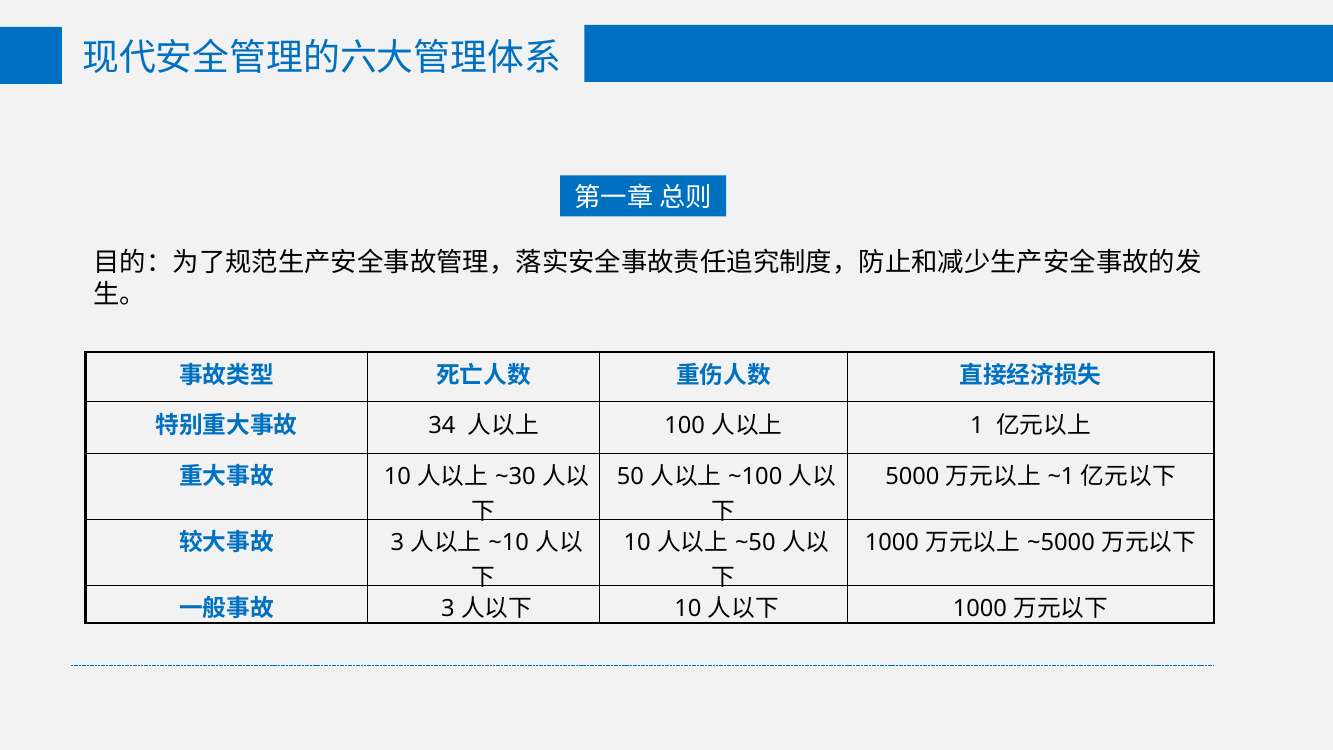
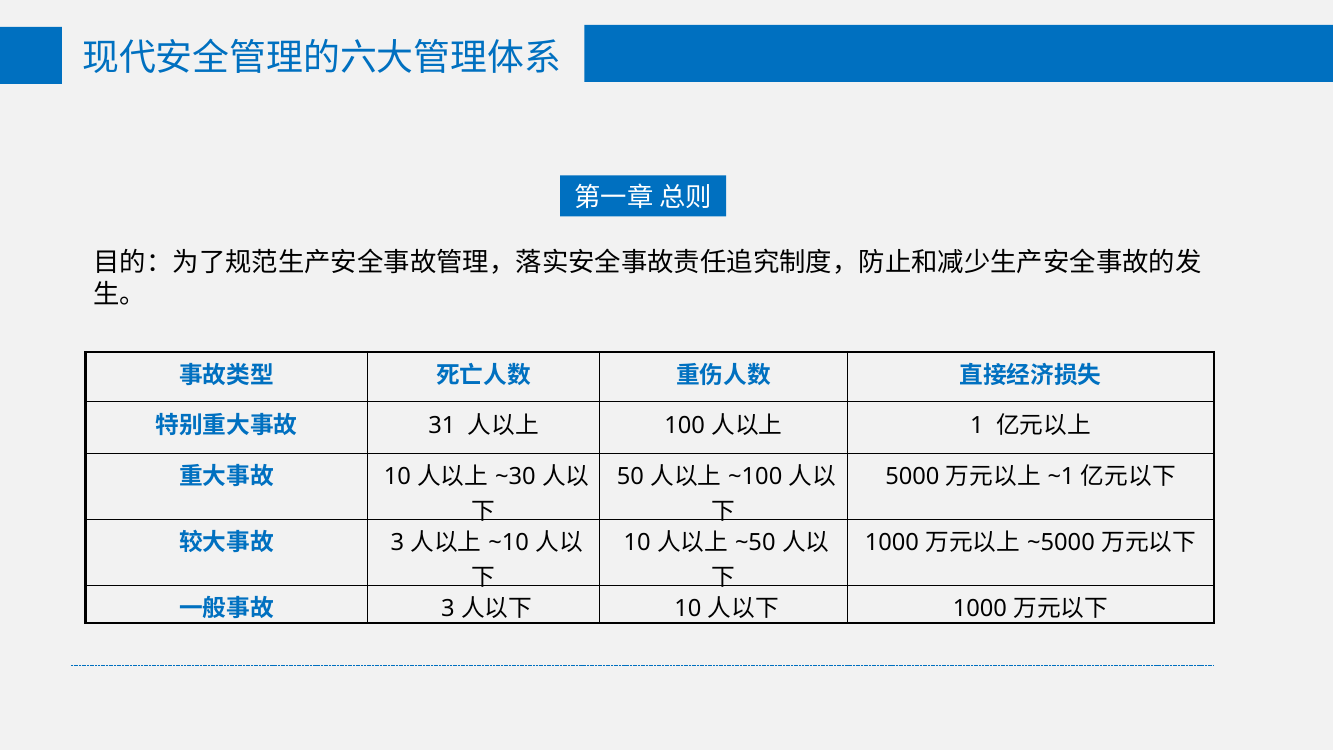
34: 34 -> 31
